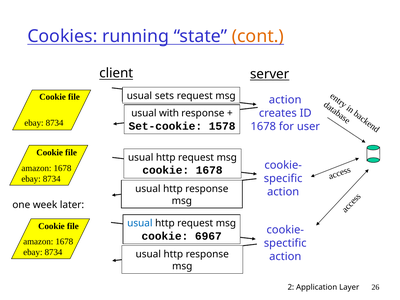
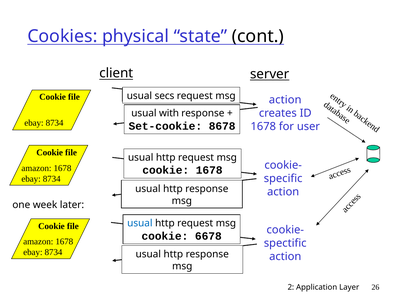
running: running -> physical
cont colour: orange -> black
sets: sets -> secs
1578: 1578 -> 8678
6967: 6967 -> 6678
